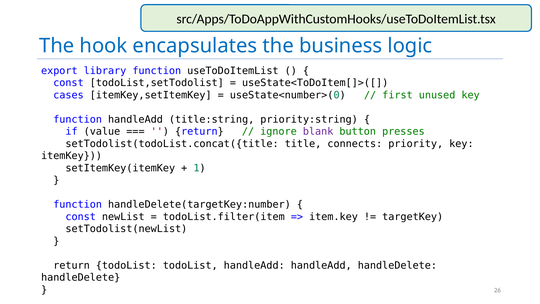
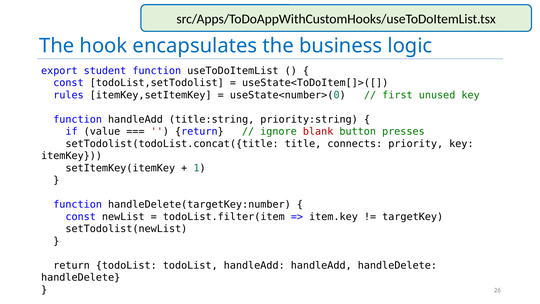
library: library -> student
cases: cases -> rules
blank colour: purple -> red
